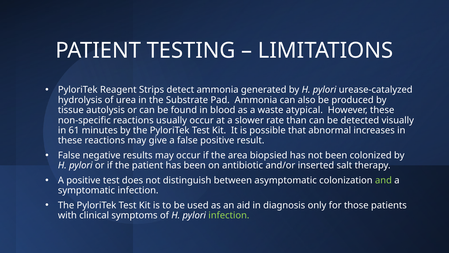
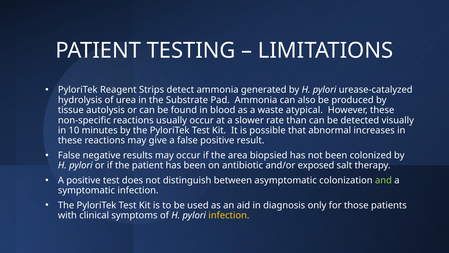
61: 61 -> 10
inserted: inserted -> exposed
infection at (229, 215) colour: light green -> yellow
